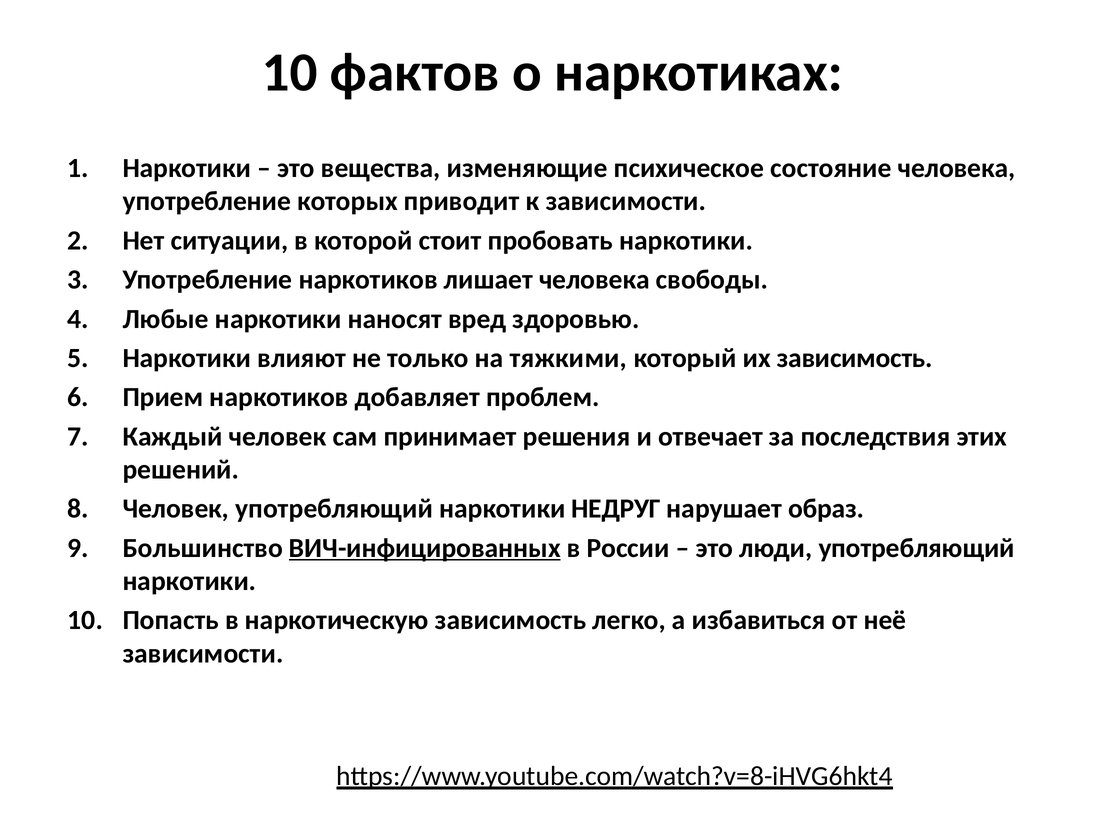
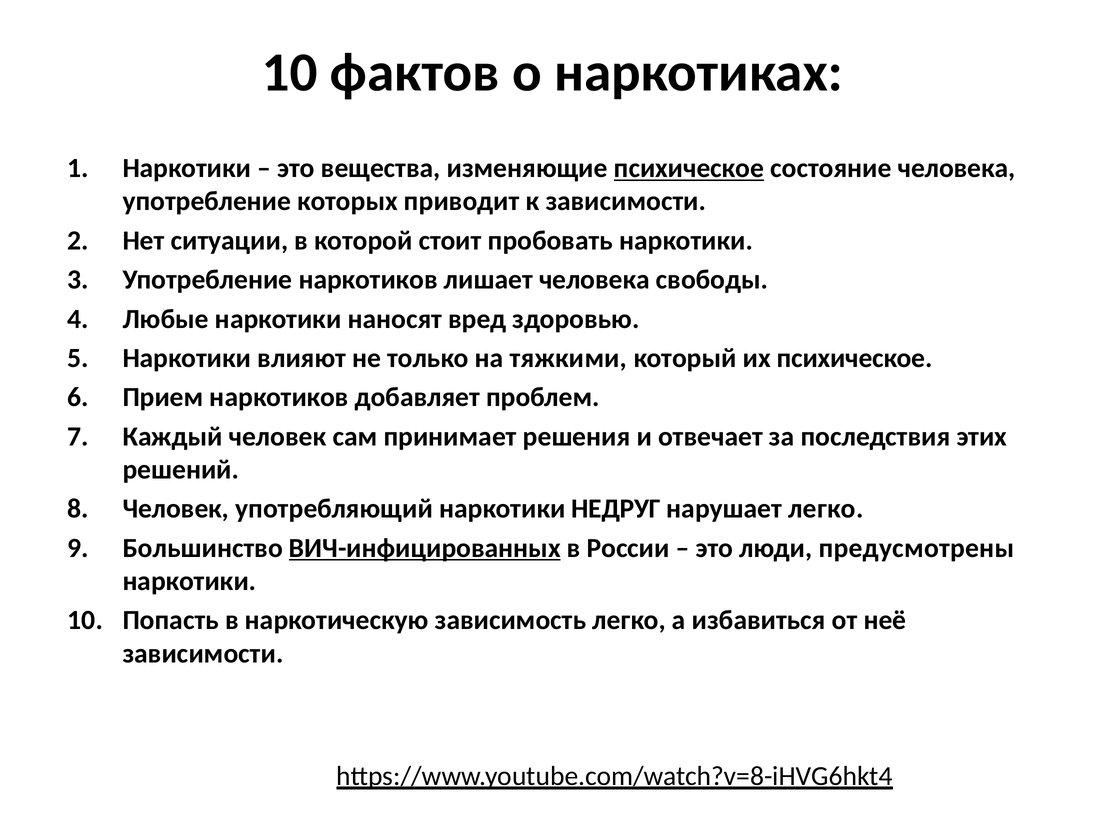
психическое at (689, 168) underline: none -> present
их зависимость: зависимость -> психическое
нарушает образ: образ -> легко
люди употребляющий: употребляющий -> предусмотрены
